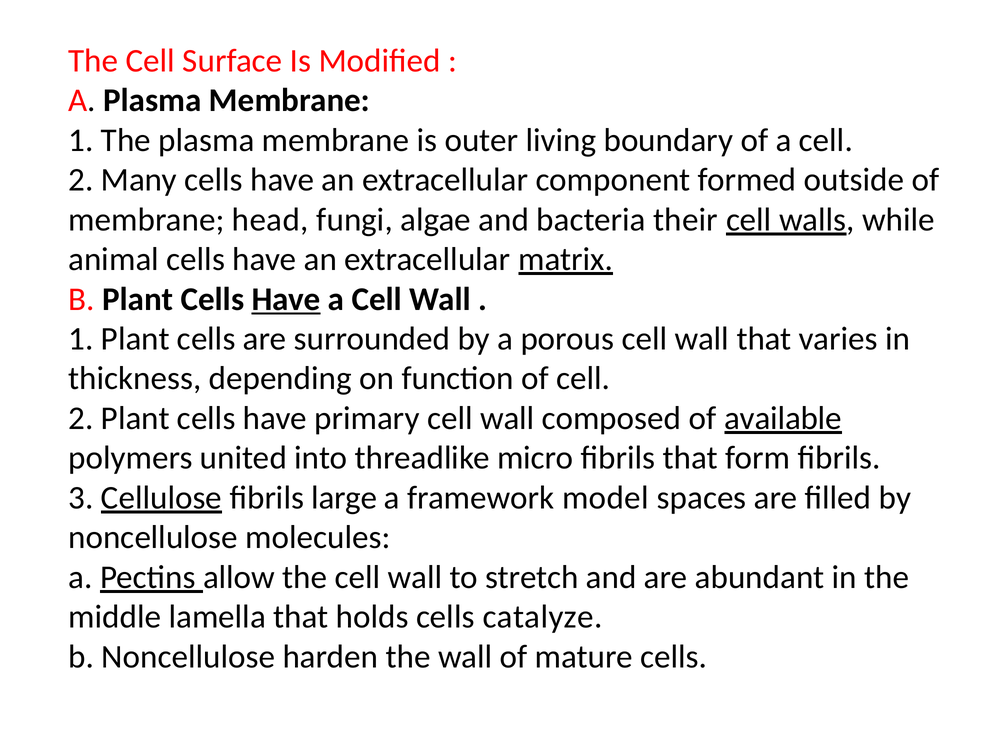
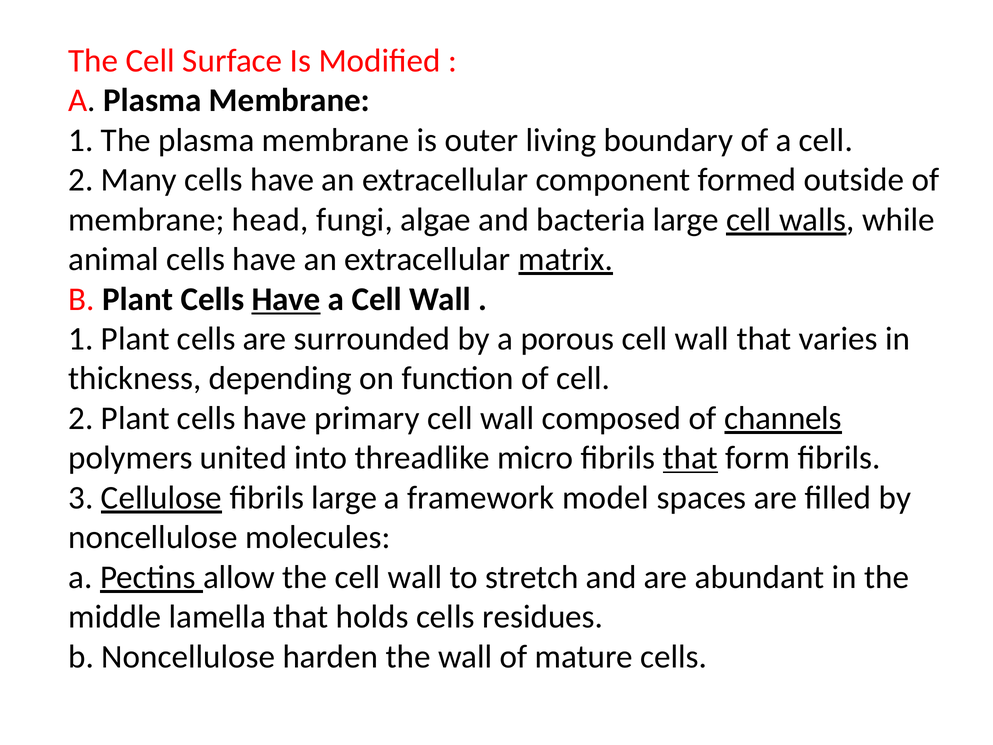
bacteria their: their -> large
available: available -> channels
that at (690, 458) underline: none -> present
catalyze: catalyze -> residues
